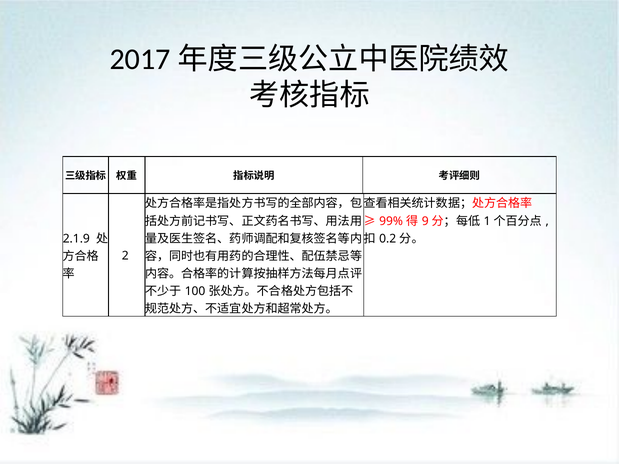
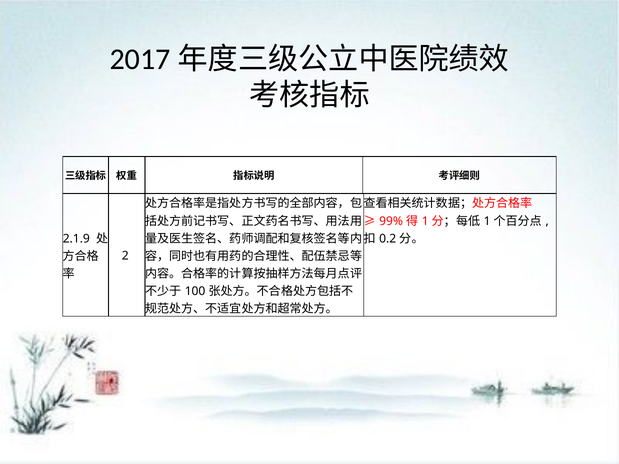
9 at (425, 221): 9 -> 1
